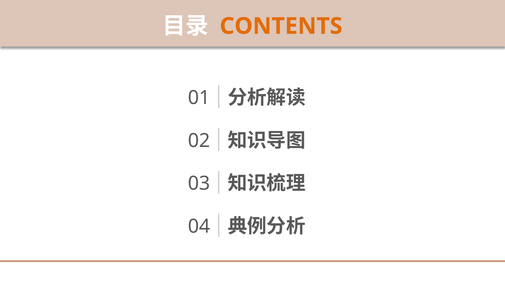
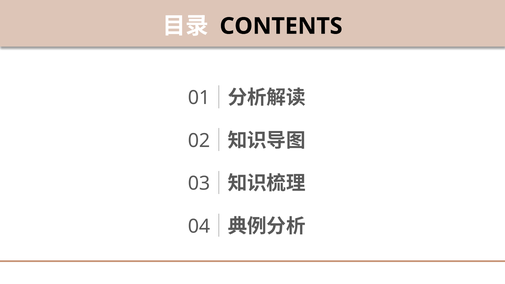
CONTENTS colour: orange -> black
